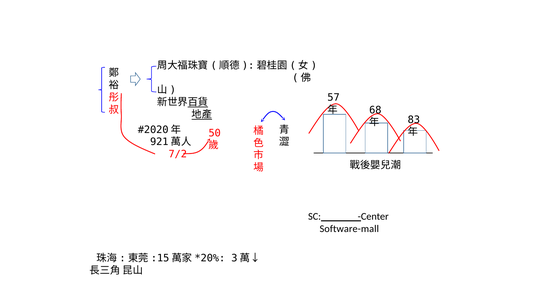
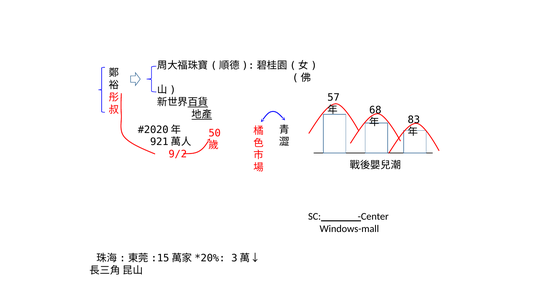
7/2: 7/2 -> 9/2
Software-mall: Software-mall -> Windows-mall
